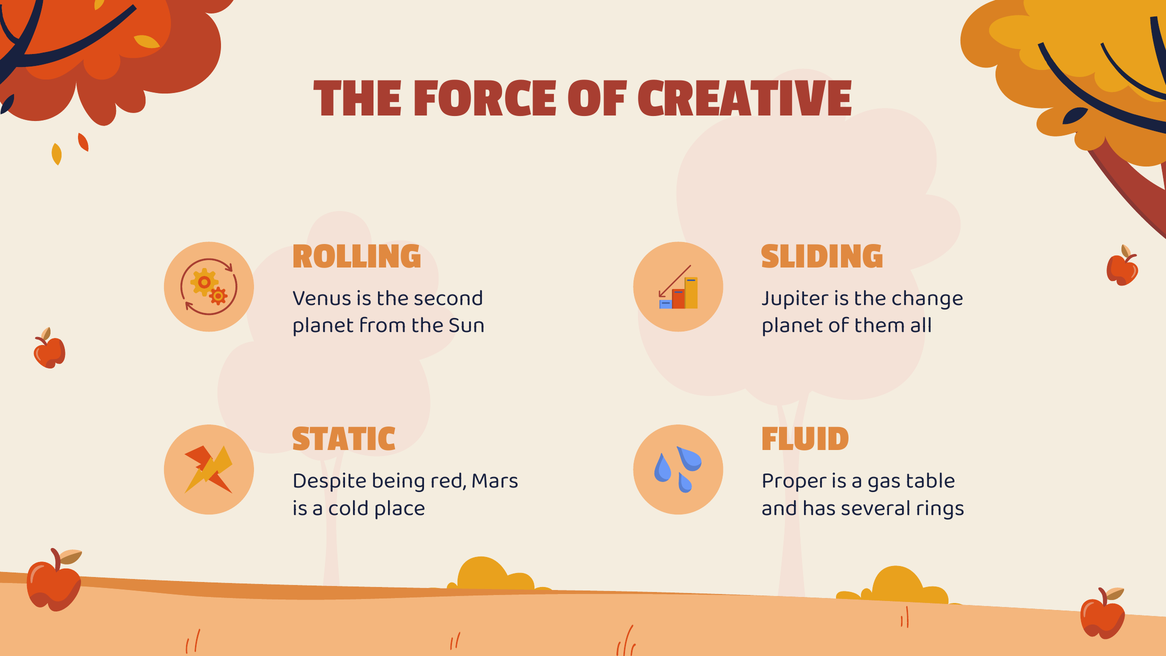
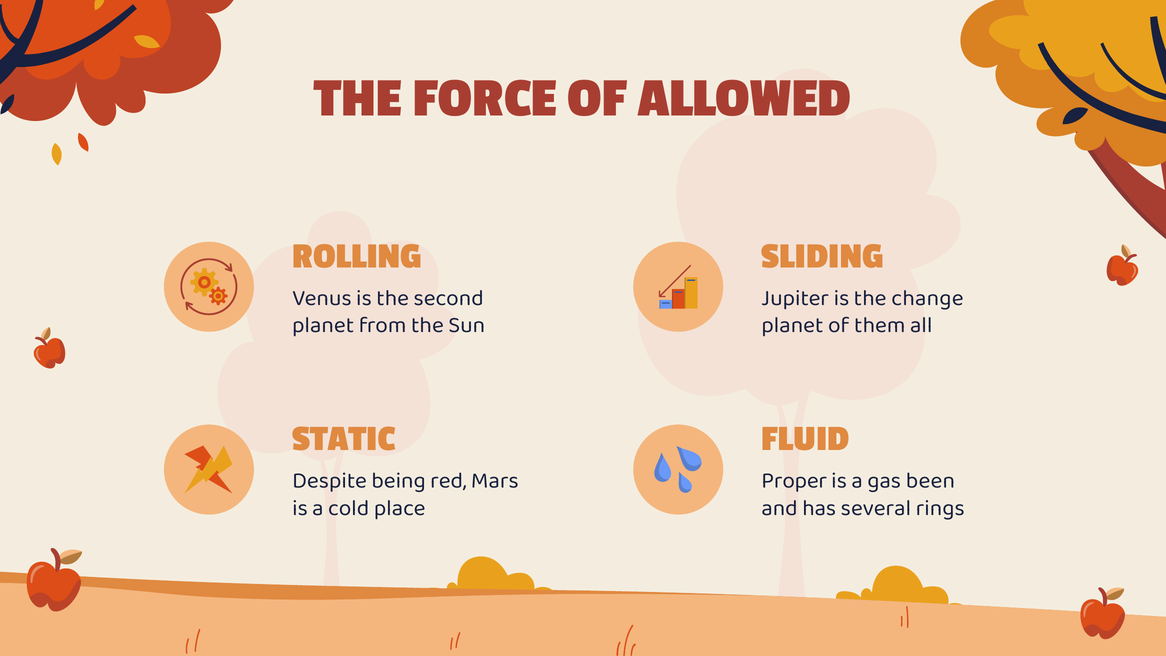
CREATIVE: CREATIVE -> ALLOWED
table: table -> been
